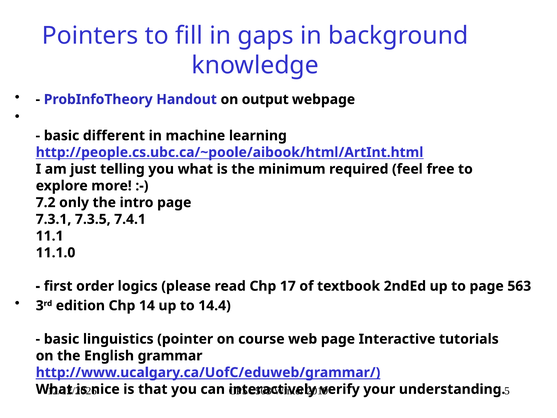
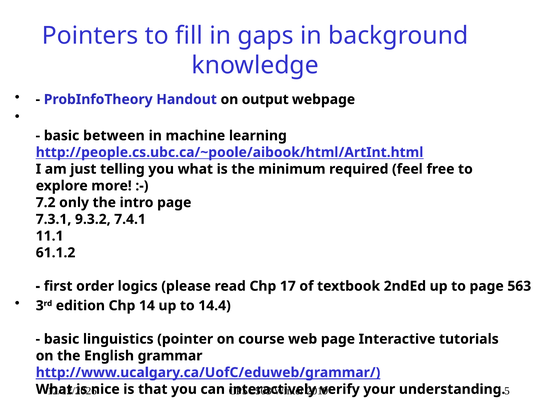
different: different -> between
7.3.5: 7.3.5 -> 9.3.2
11.1.0: 11.1.0 -> 61.1.2
